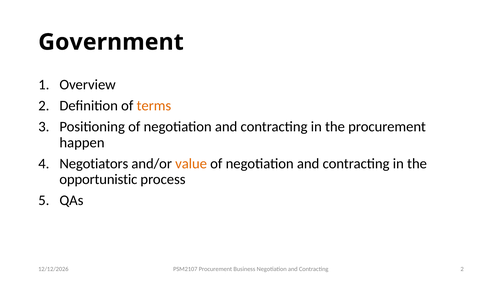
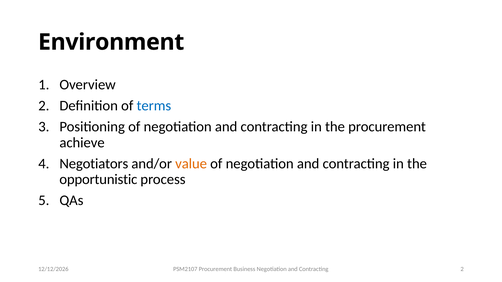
Government: Government -> Environment
terms colour: orange -> blue
happen: happen -> achieve
